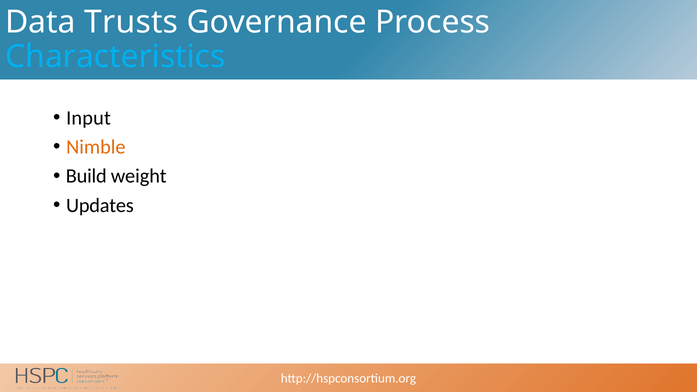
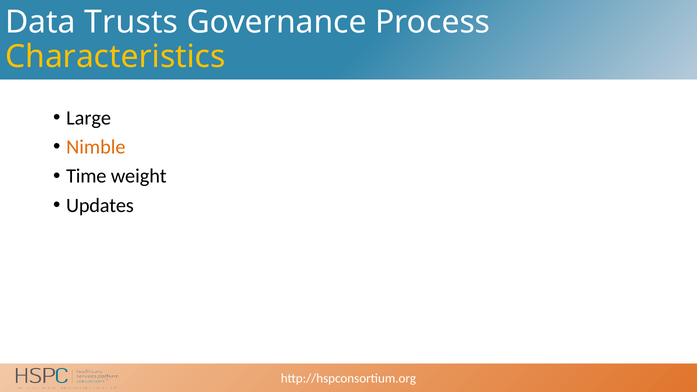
Characteristics colour: light blue -> yellow
Input: Input -> Large
Build: Build -> Time
